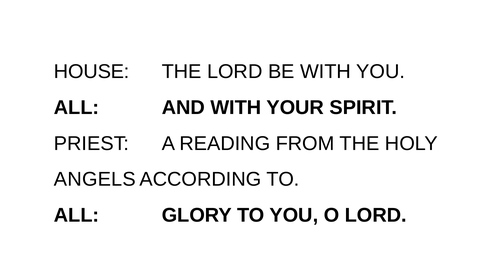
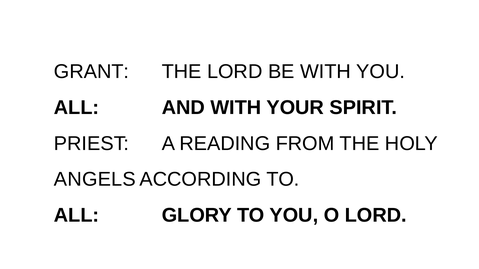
HOUSE: HOUSE -> GRANT
